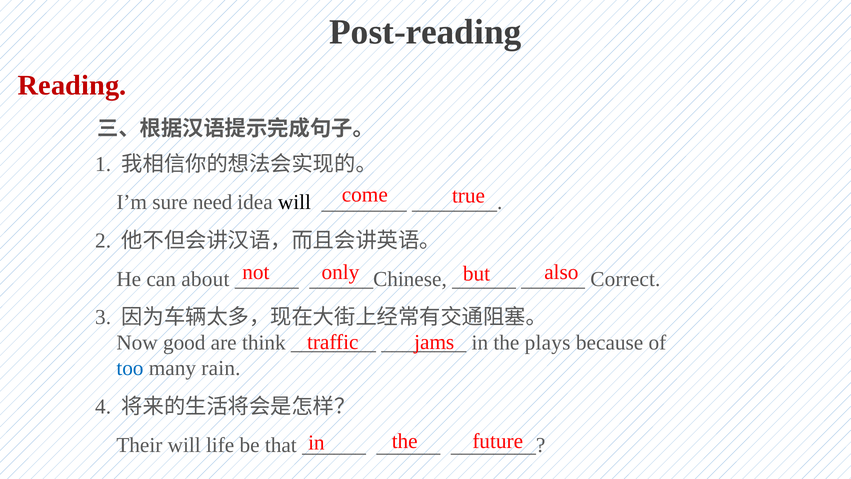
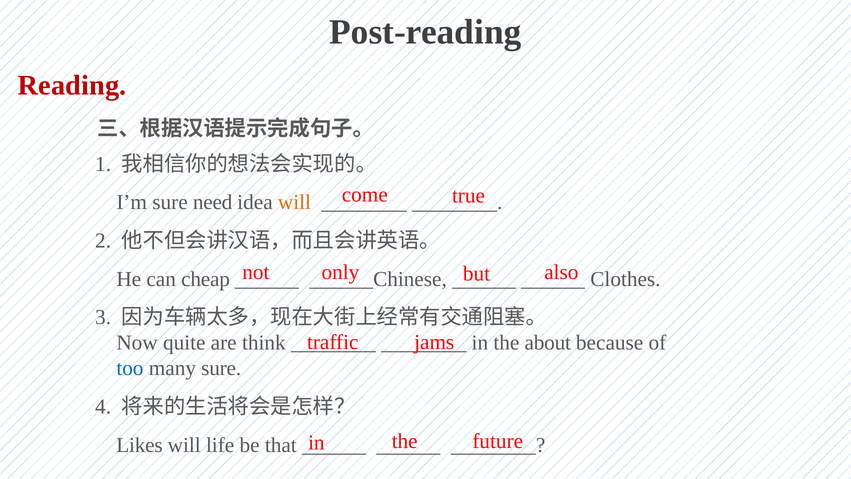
will at (294, 202) colour: black -> orange
about: about -> cheap
Correct: Correct -> Clothes
good: good -> quite
plays: plays -> about
many rain: rain -> sure
Their: Their -> Likes
